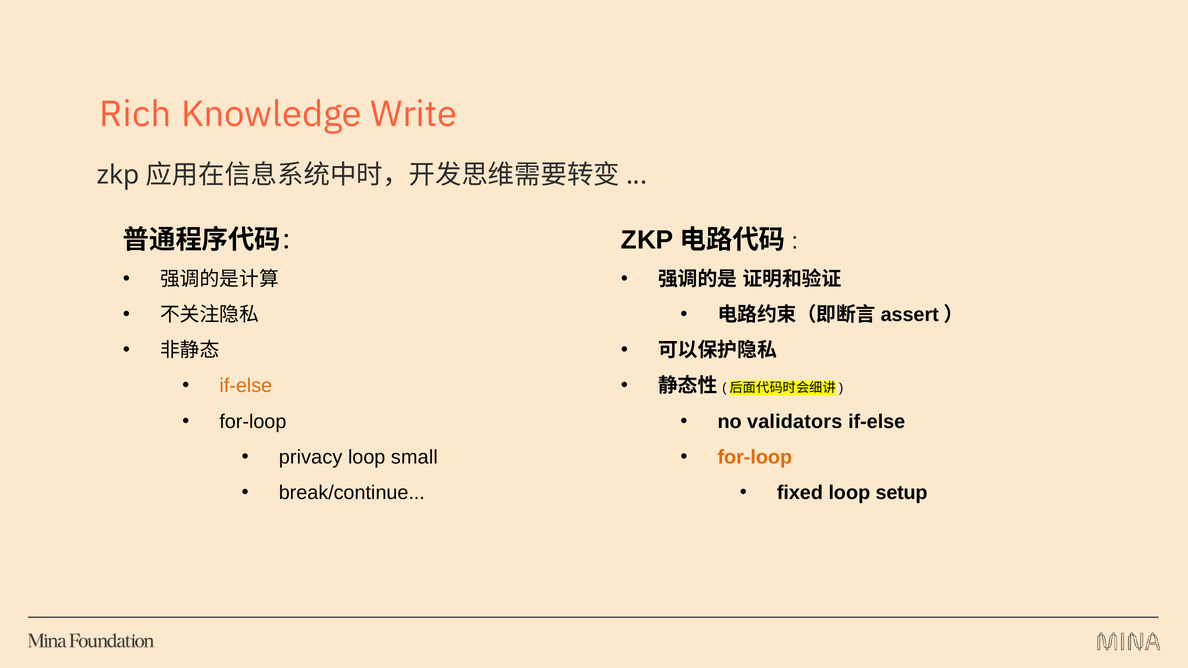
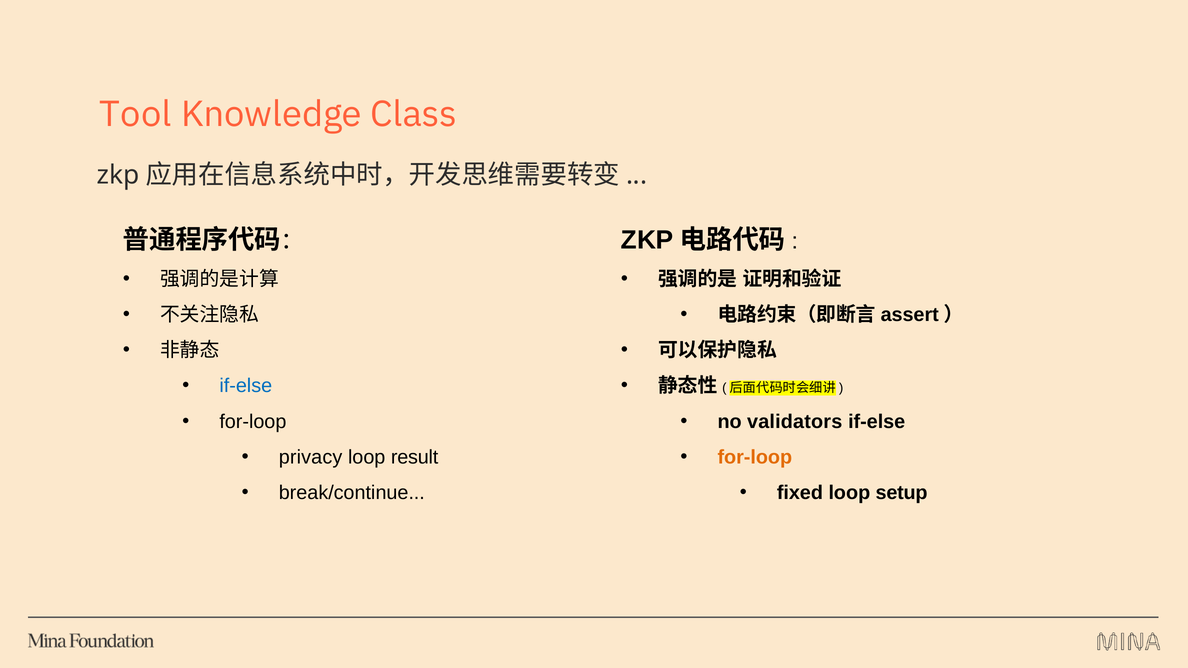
Rich: Rich -> Tool
Write: Write -> Class
if-else at (246, 386) colour: orange -> blue
small: small -> result
